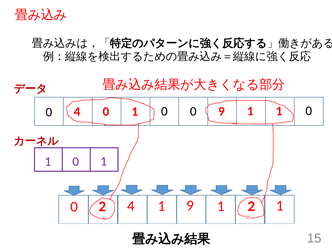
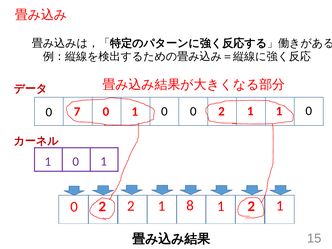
0 4: 4 -> 7
0 0 9: 9 -> 2
2 4: 4 -> 2
1 9: 9 -> 8
